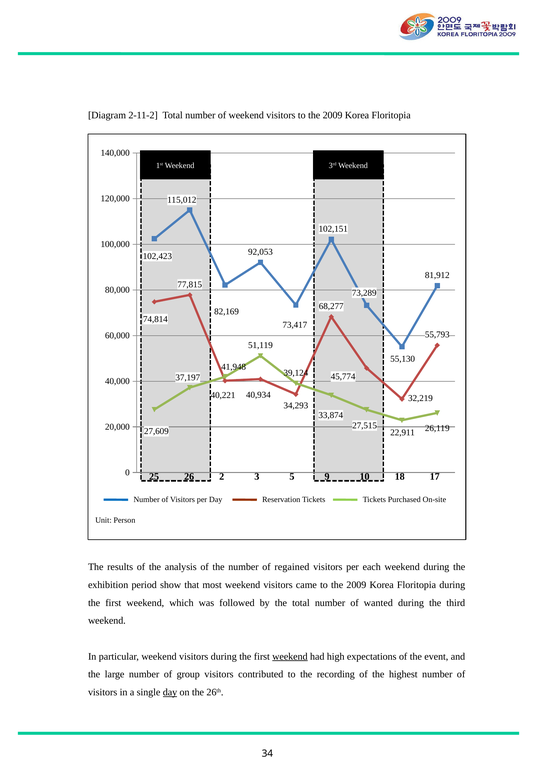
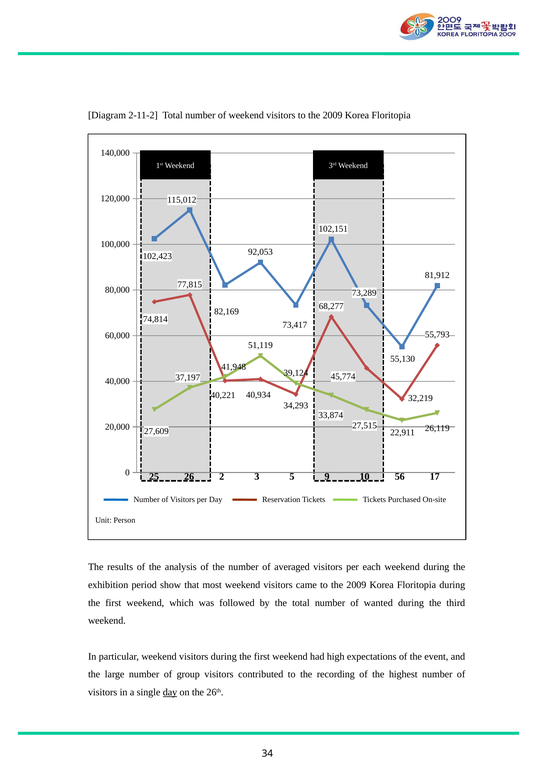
18: 18 -> 56
regained: regained -> averaged
weekend at (290, 657) underline: present -> none
